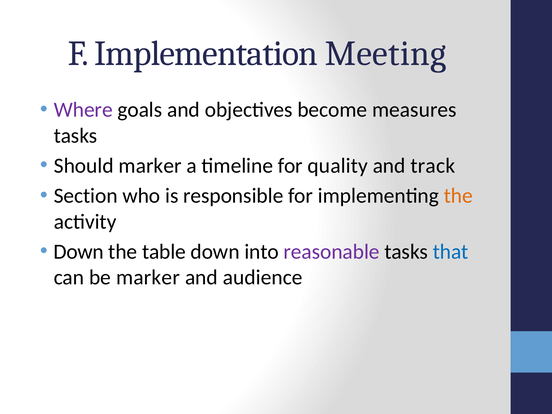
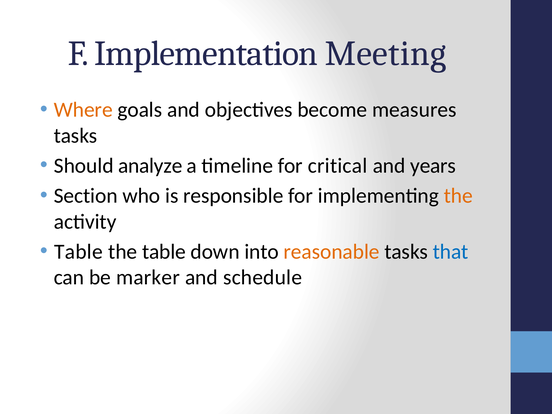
Where colour: purple -> orange
Should marker: marker -> analyze
quality: quality -> critical
track: track -> years
Down at (79, 252): Down -> Table
reasonable colour: purple -> orange
audience: audience -> schedule
